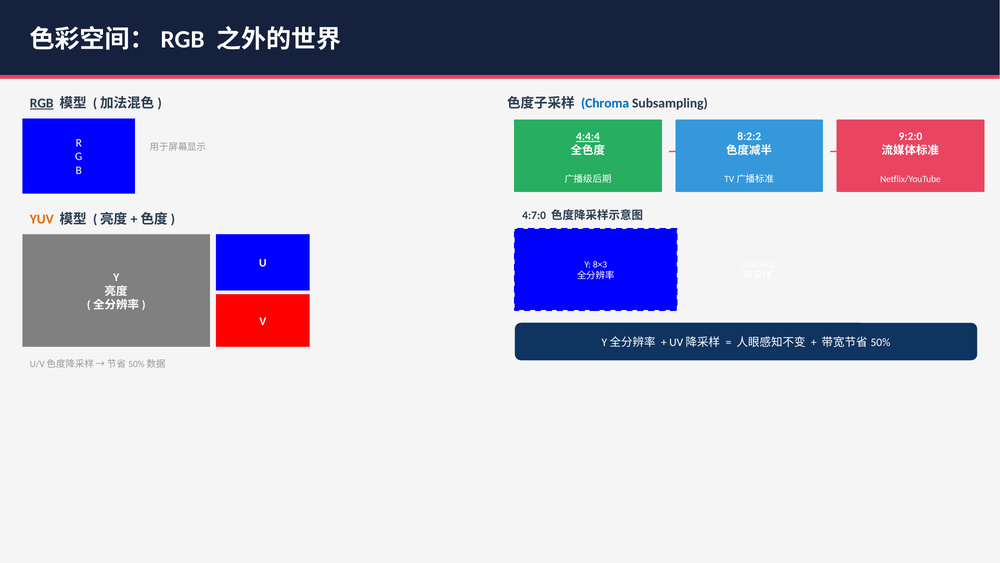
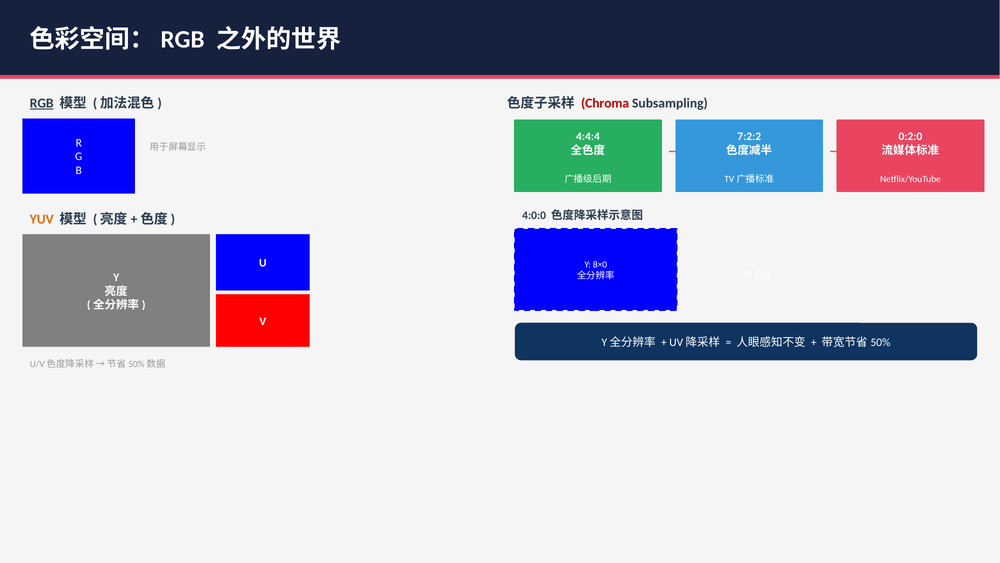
Chroma colour: blue -> red
4:4:4 underline: present -> none
8:2:2: 8:2:2 -> 7:2:2
9:2:0: 9:2:0 -> 0:2:0
4:7:0: 4:7:0 -> 4:0:0
8×3: 8×3 -> 8×0
